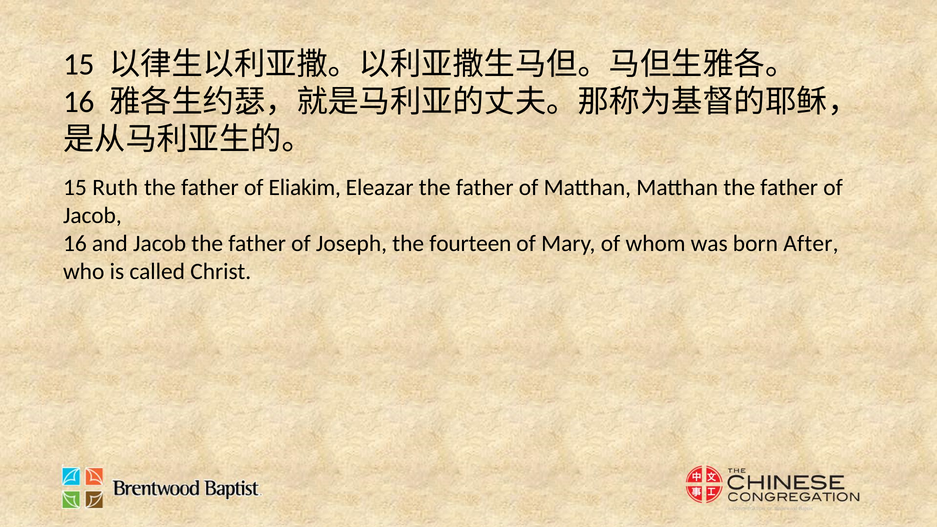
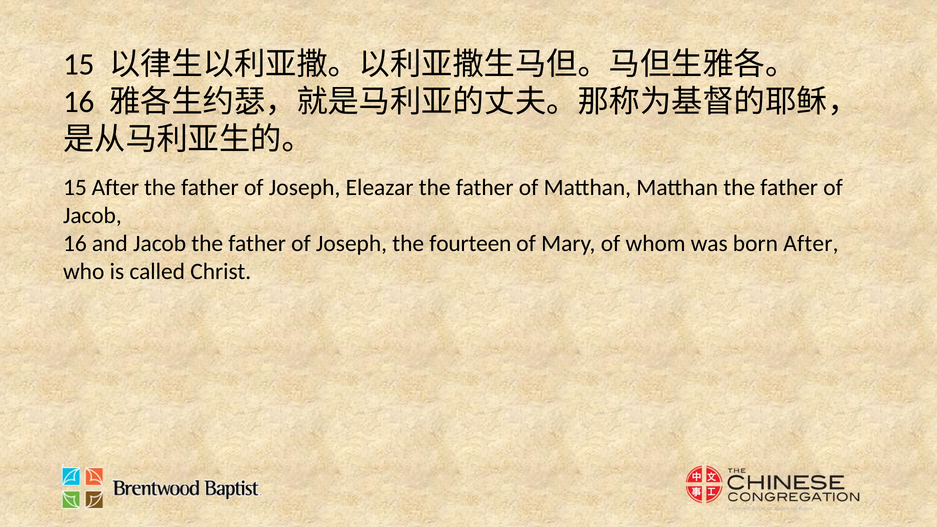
15 Ruth: Ruth -> After
Eliakim at (305, 187): Eliakim -> Joseph
